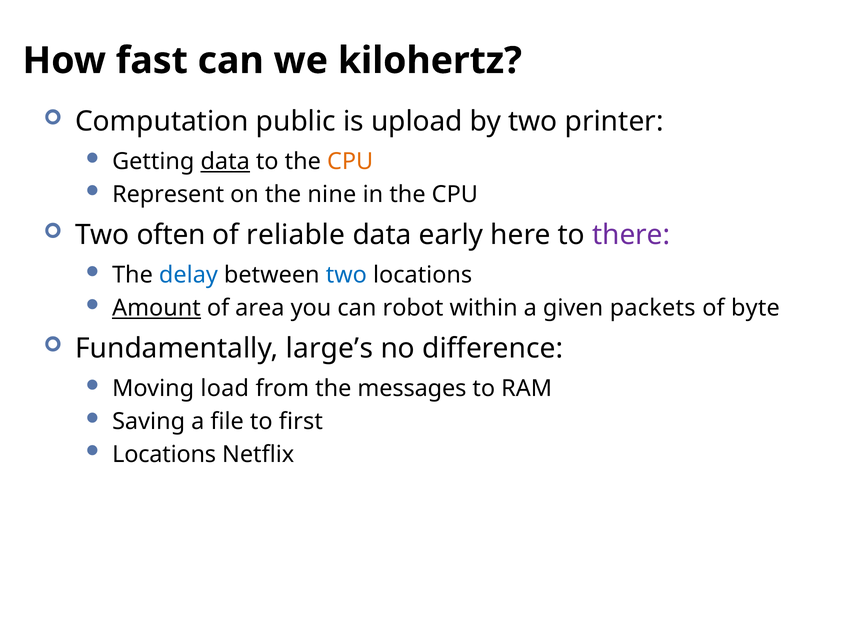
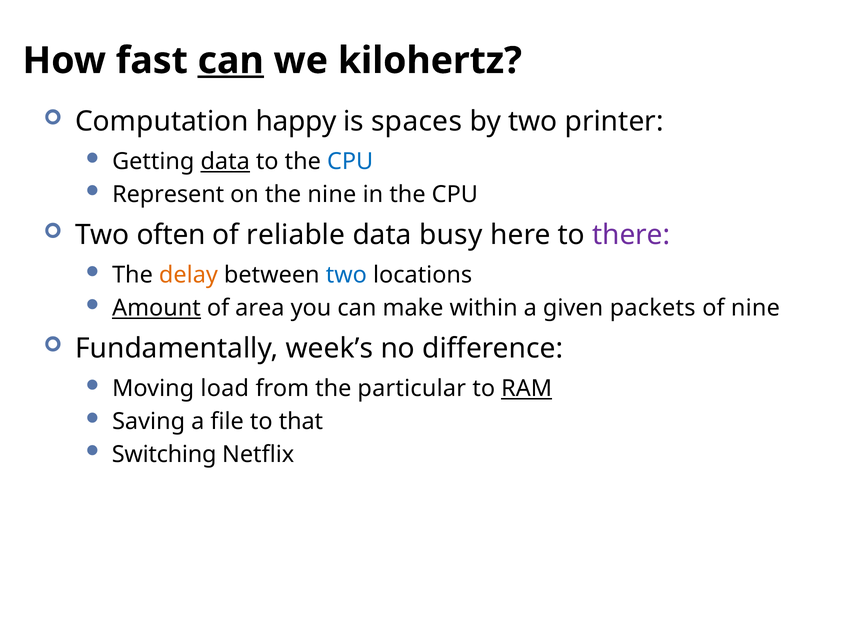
can at (231, 61) underline: none -> present
public: public -> happy
upload: upload -> spaces
CPU at (350, 162) colour: orange -> blue
early: early -> busy
delay colour: blue -> orange
robot: robot -> make
of byte: byte -> nine
large’s: large’s -> week’s
messages: messages -> particular
RAM underline: none -> present
first: first -> that
Locations at (164, 454): Locations -> Switching
